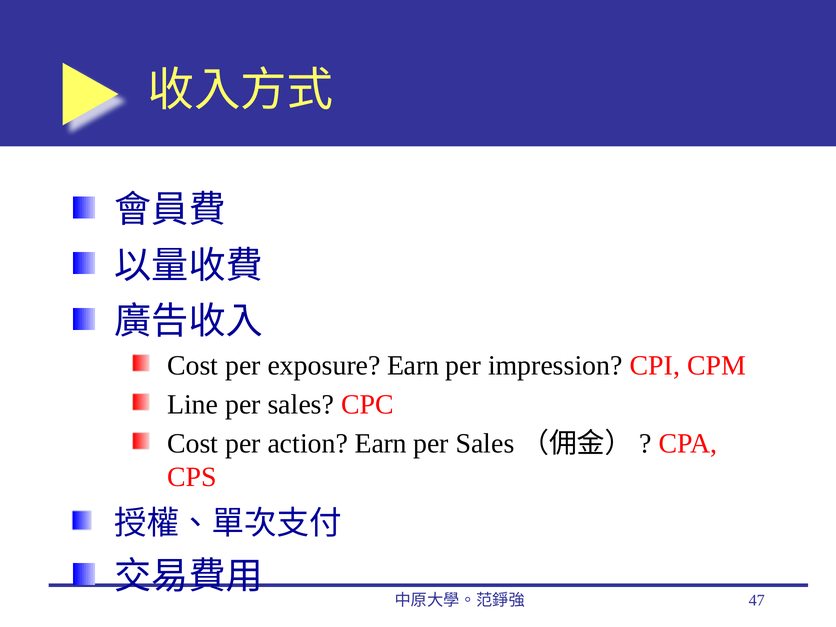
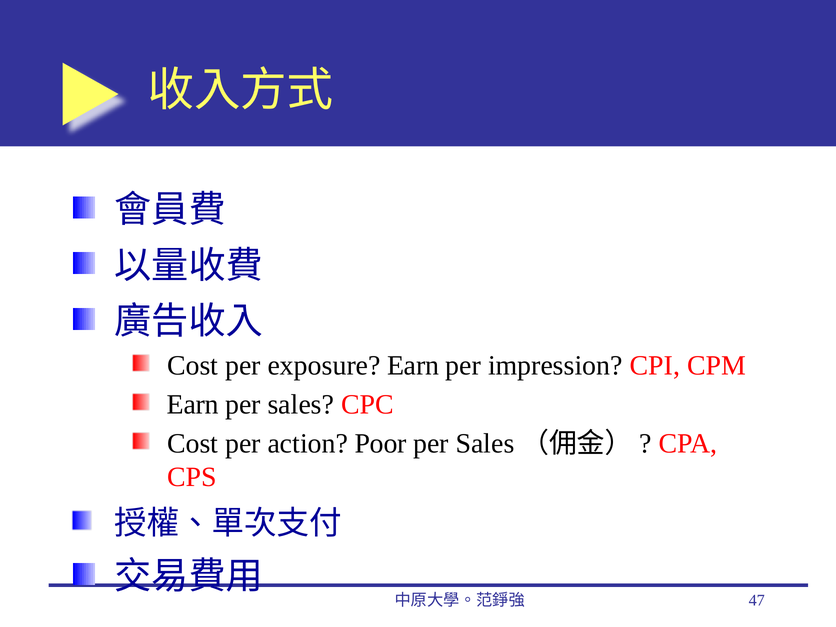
Line at (193, 405): Line -> Earn
action Earn: Earn -> Poor
